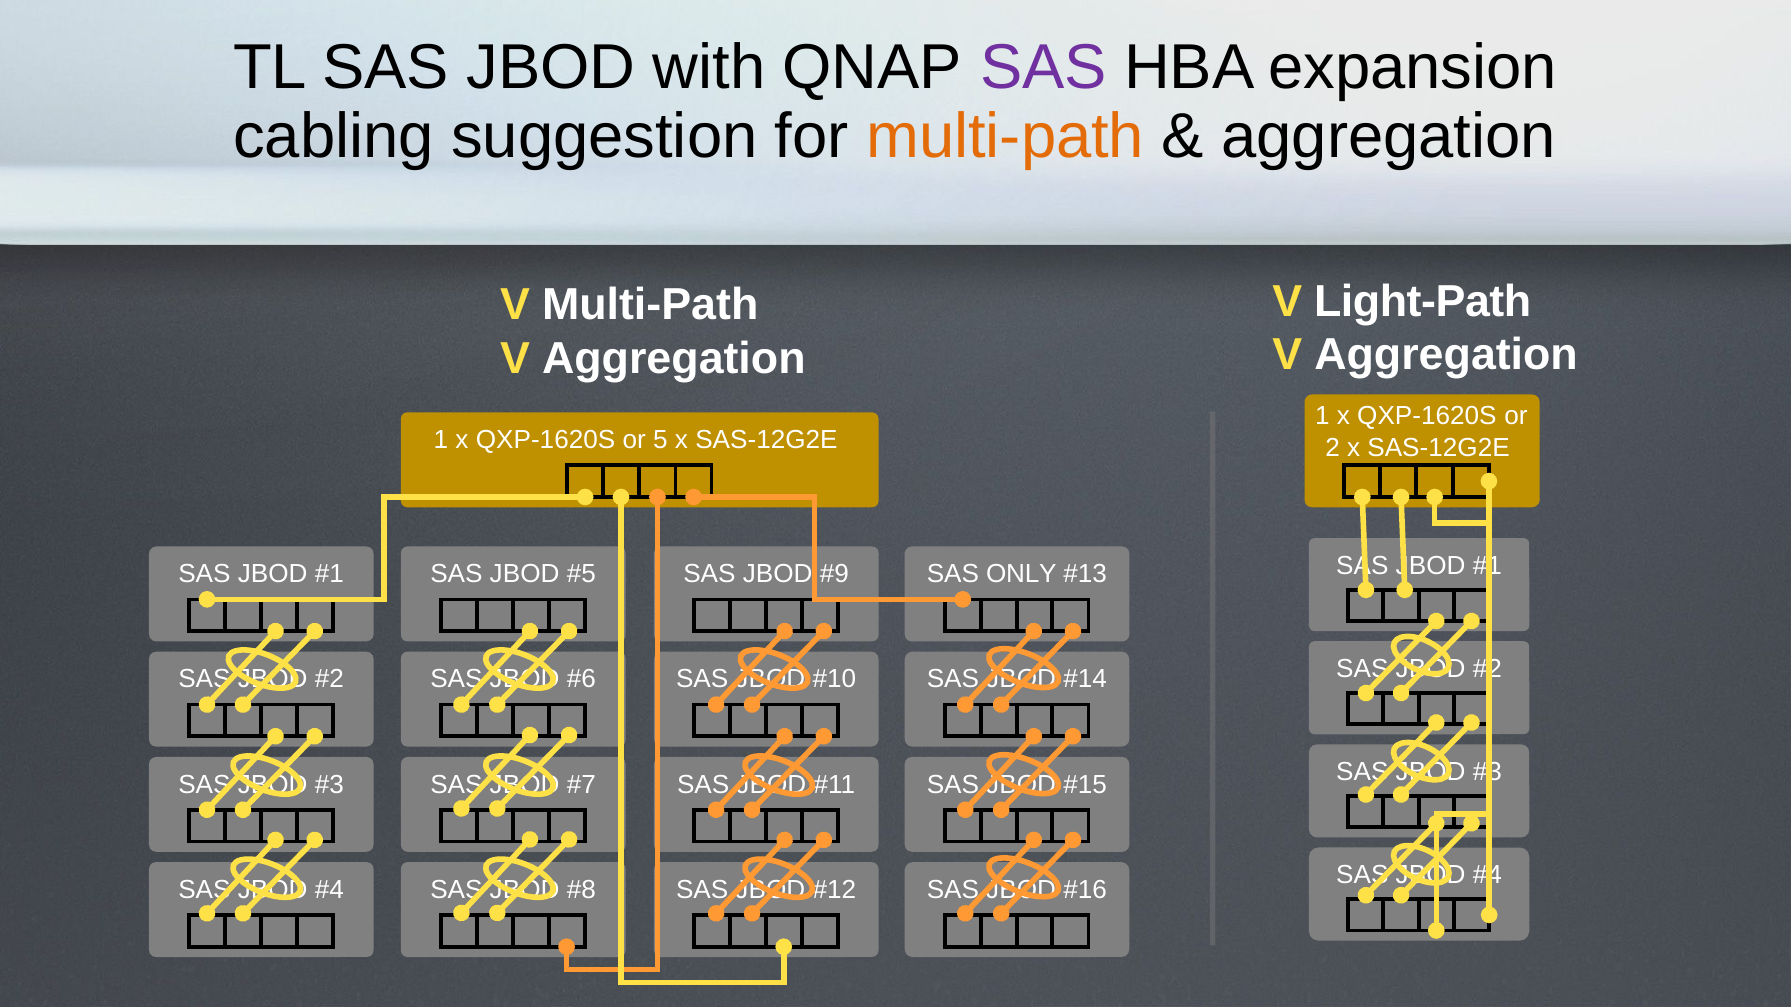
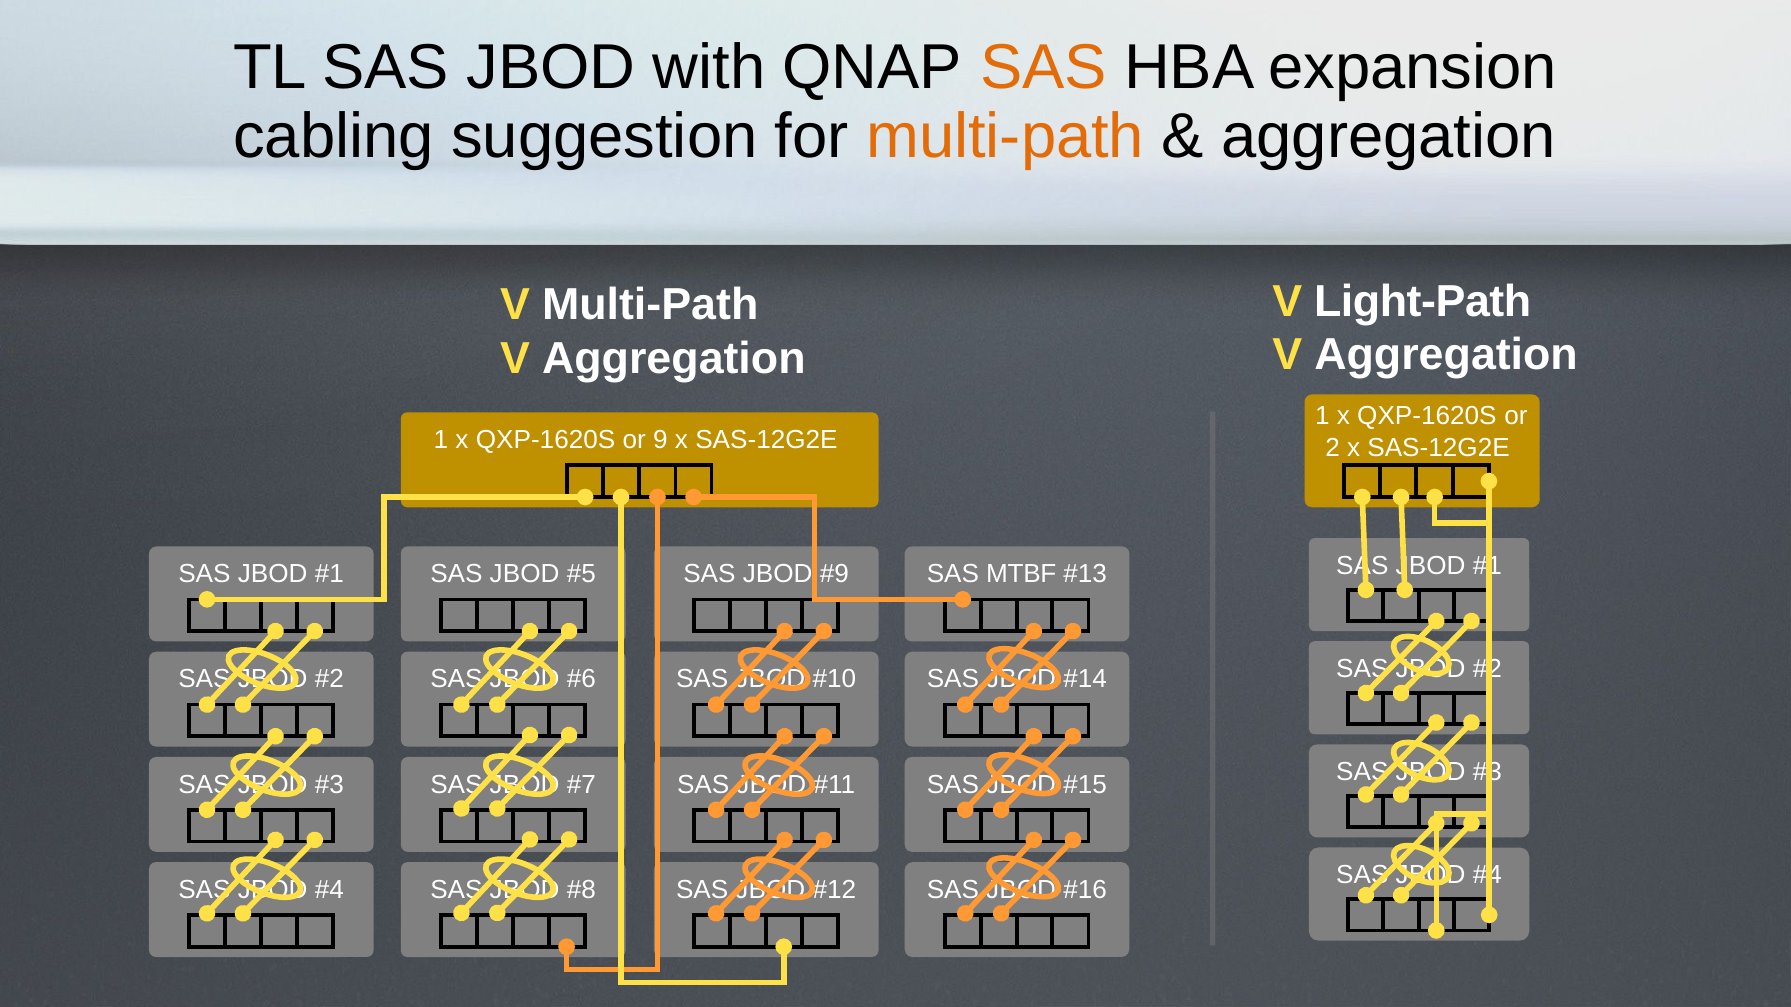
SAS at (1043, 68) colour: purple -> orange
5: 5 -> 9
ONLY: ONLY -> MTBF
